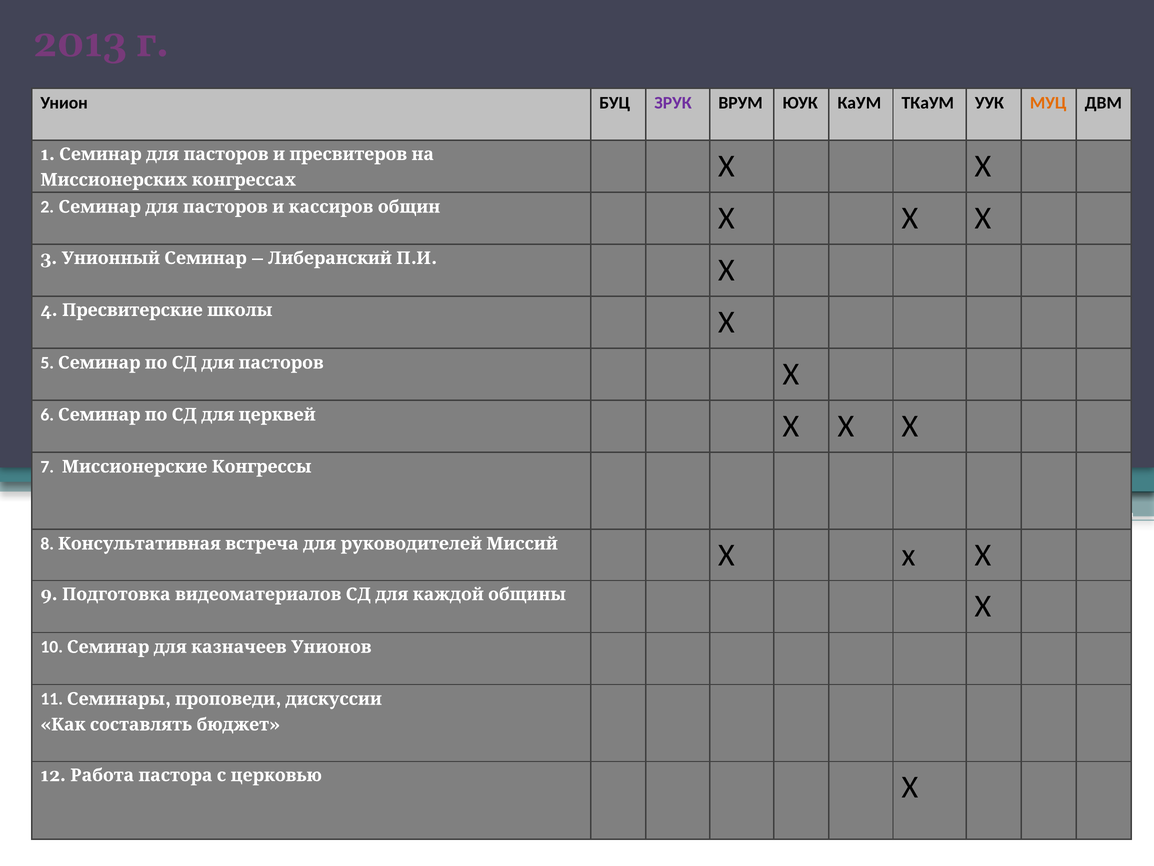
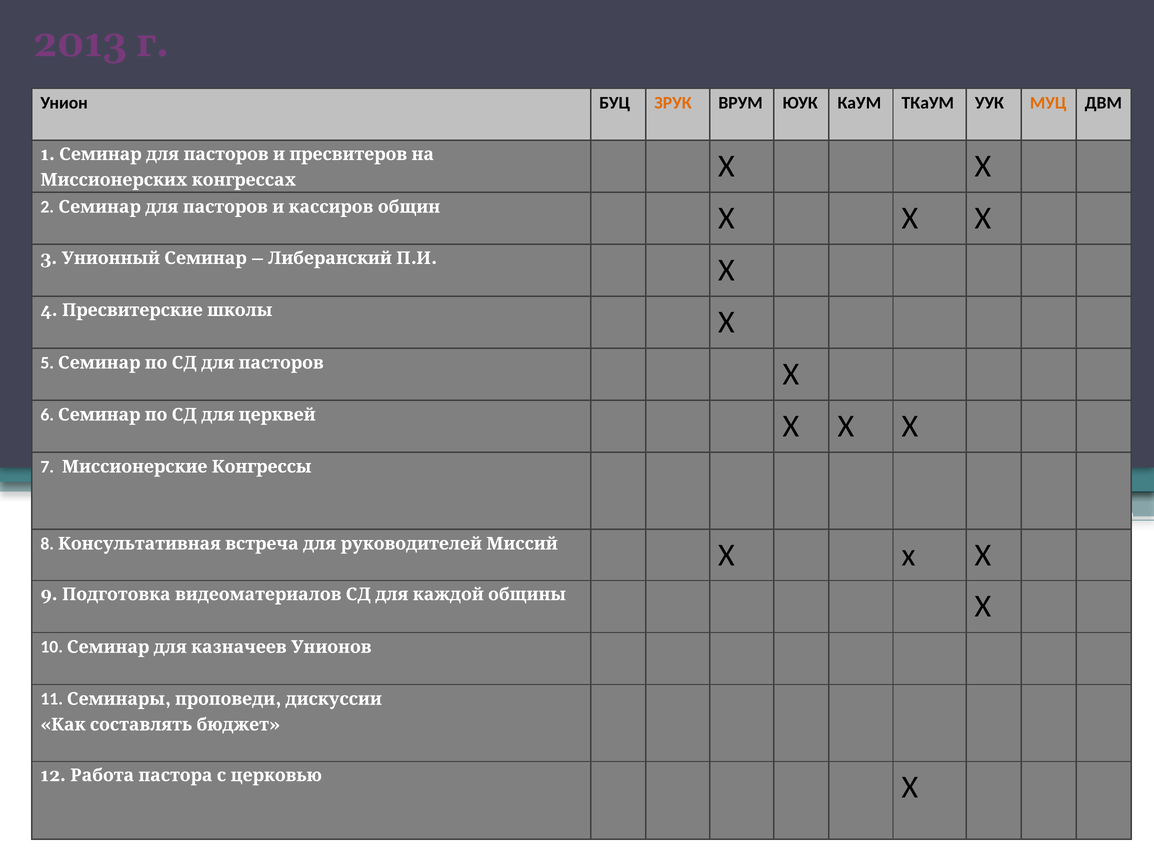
ЗРУК colour: purple -> orange
